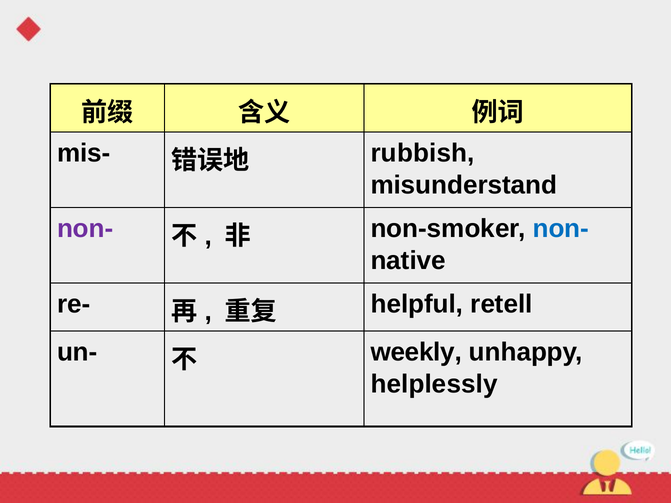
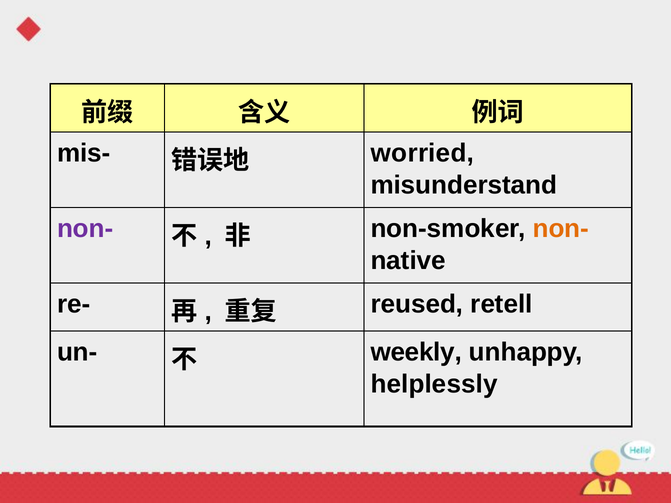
rubbish: rubbish -> worried
non- at (561, 229) colour: blue -> orange
helpful: helpful -> reused
